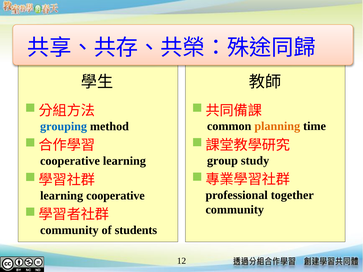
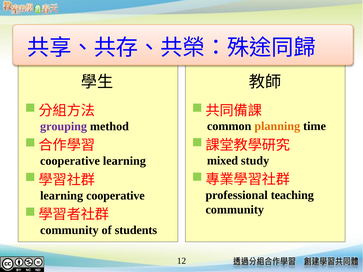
grouping colour: blue -> purple
group: group -> mixed
together: together -> teaching
